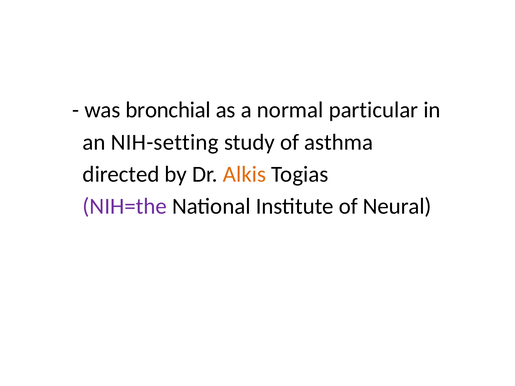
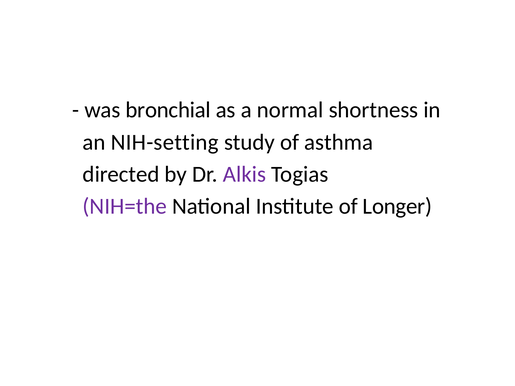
particular: particular -> shortness
Alkis colour: orange -> purple
Neural: Neural -> Longer
